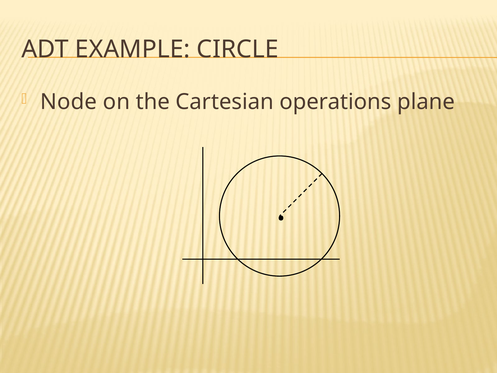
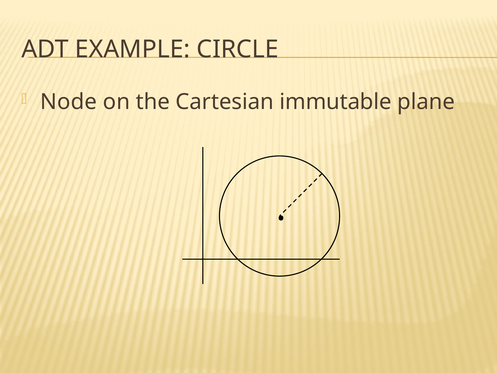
operations: operations -> immutable
